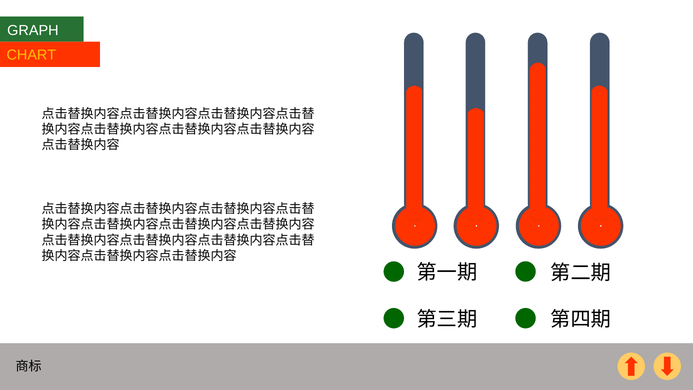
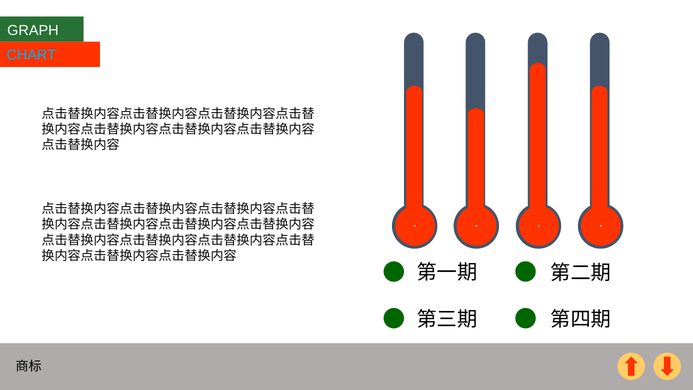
CHART colour: yellow -> light blue
